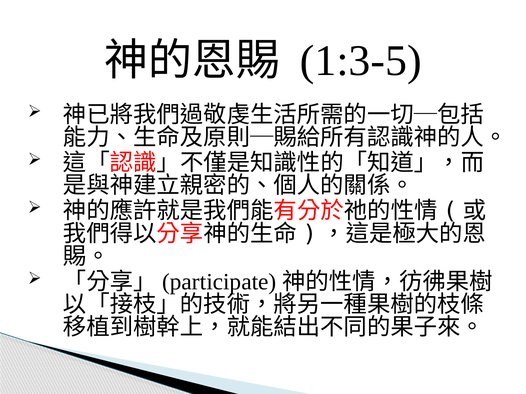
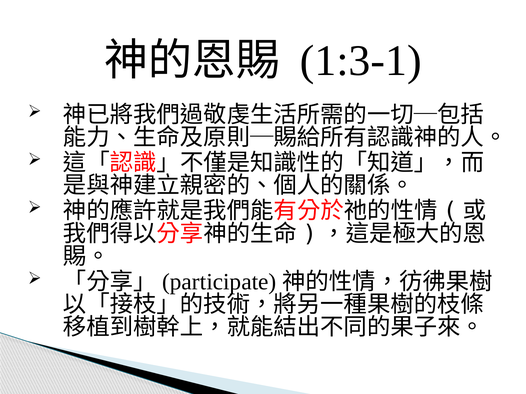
1:3-5: 1:3-5 -> 1:3-1
